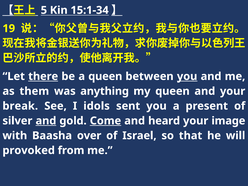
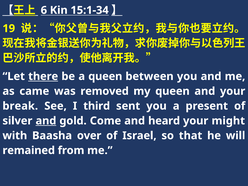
5: 5 -> 6
you at (187, 76) underline: present -> none
them: them -> came
anything: anything -> removed
idols: idols -> third
Come underline: present -> none
image: image -> might
provoked: provoked -> remained
